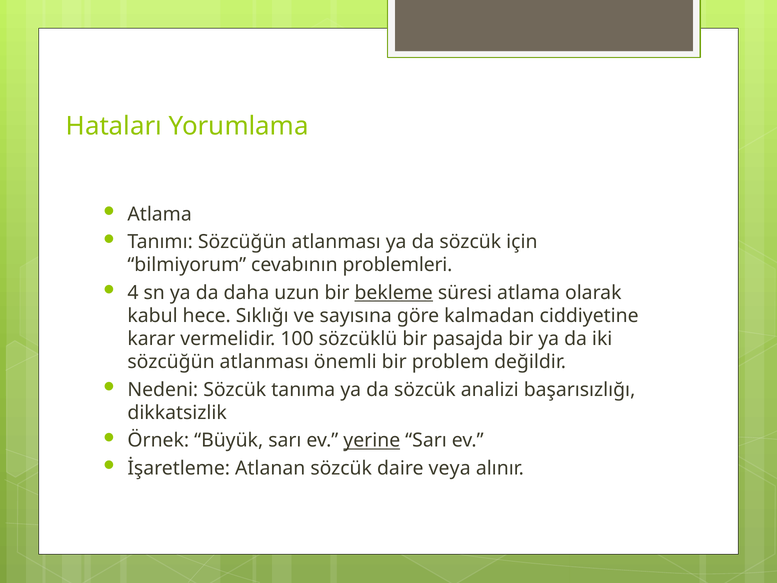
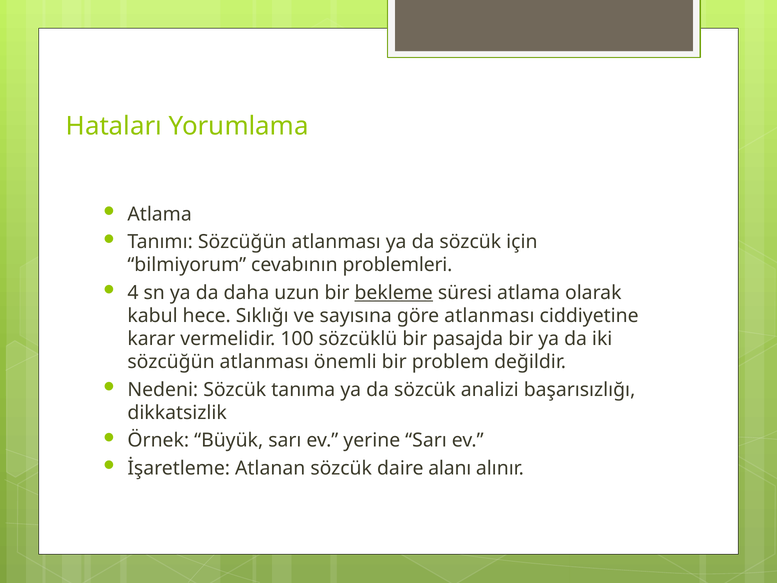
göre kalmadan: kalmadan -> atlanması
yerine underline: present -> none
veya: veya -> alanı
